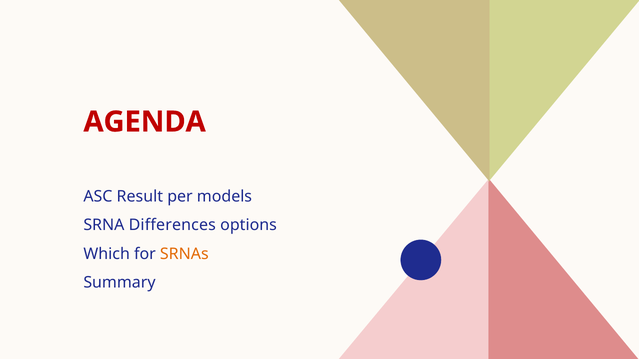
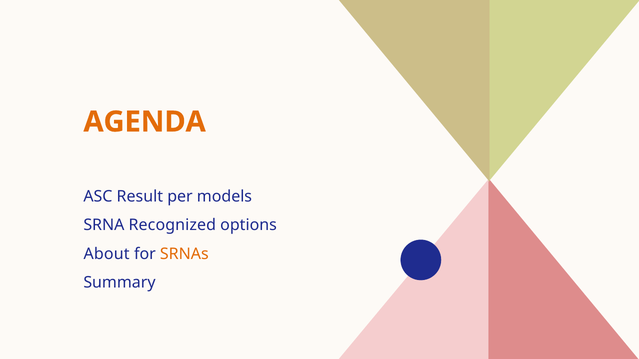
AGENDA colour: red -> orange
Differences: Differences -> Recognized
Which: Which -> About
